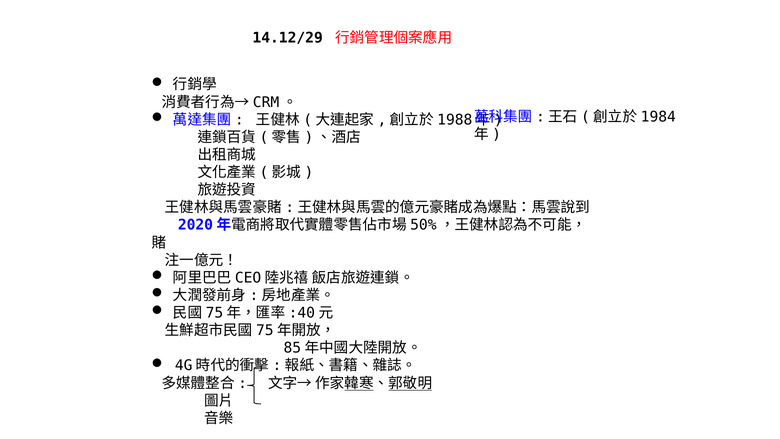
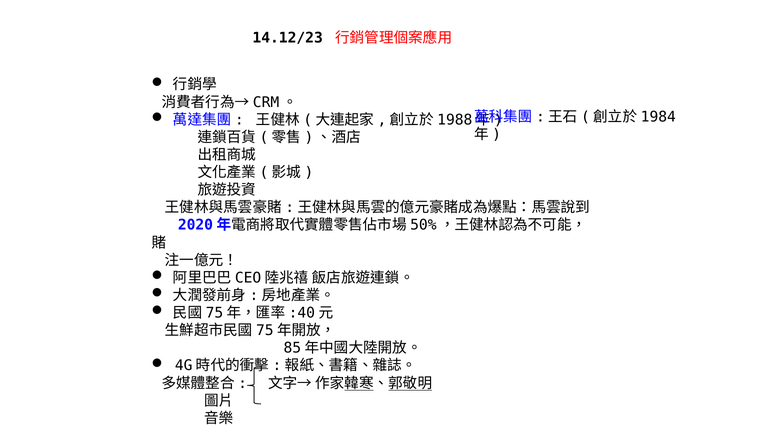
14.12/29: 14.12/29 -> 14.12/23
